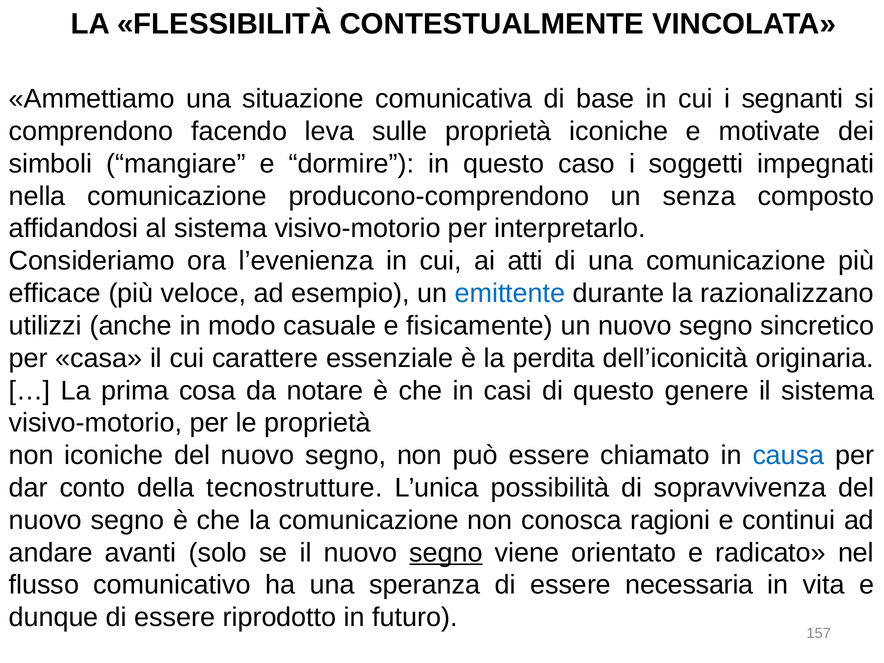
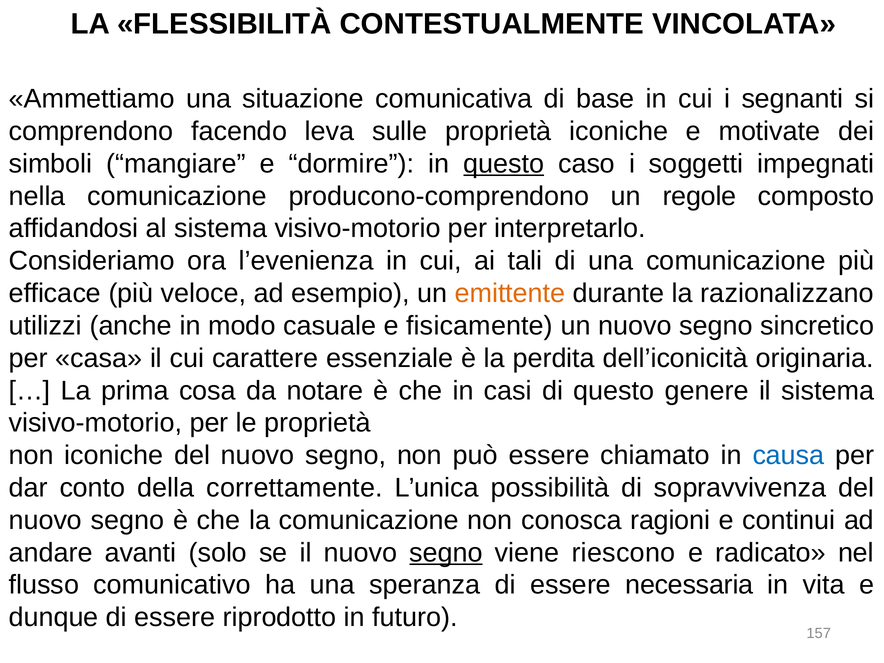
questo at (504, 164) underline: none -> present
senza: senza -> regole
atti: atti -> tali
emittente colour: blue -> orange
tecnostrutture: tecnostrutture -> correttamente
orientato: orientato -> riescono
